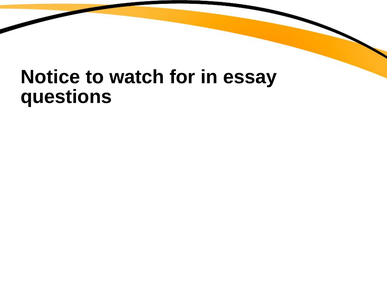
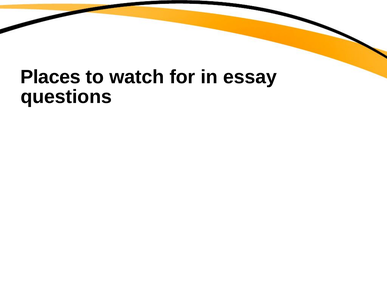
Notice: Notice -> Places
